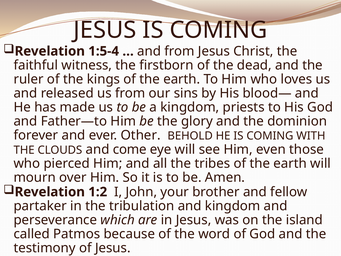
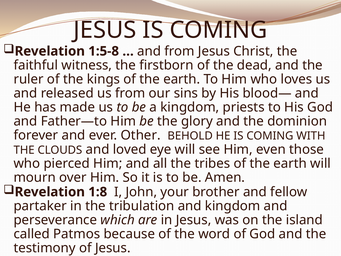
1:5-4: 1:5-4 -> 1:5-8
come: come -> loved
1:2: 1:2 -> 1:8
